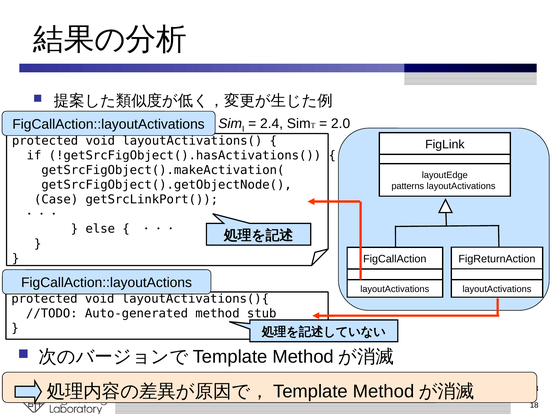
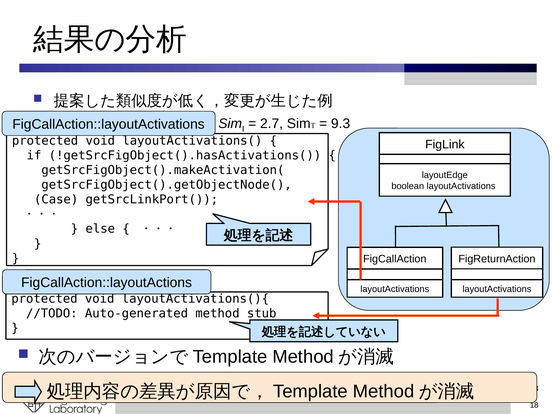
2.4: 2.4 -> 2.7
2.0: 2.0 -> 9.3
patterns: patterns -> boolean
